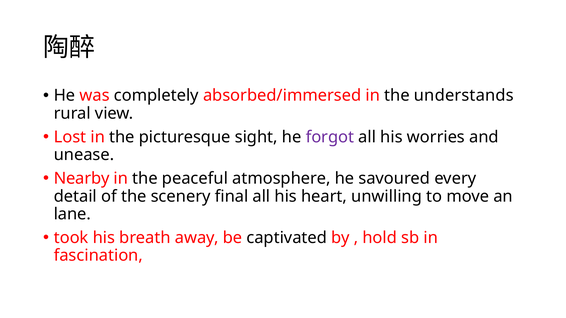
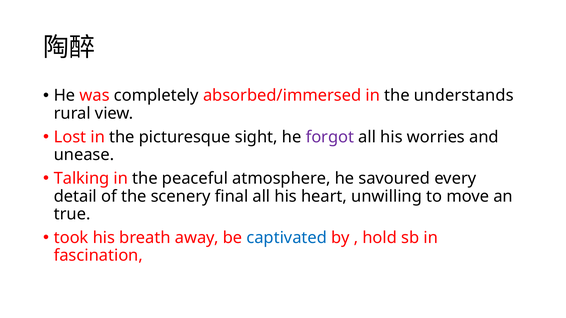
Nearby: Nearby -> Talking
lane: lane -> true
captivated colour: black -> blue
